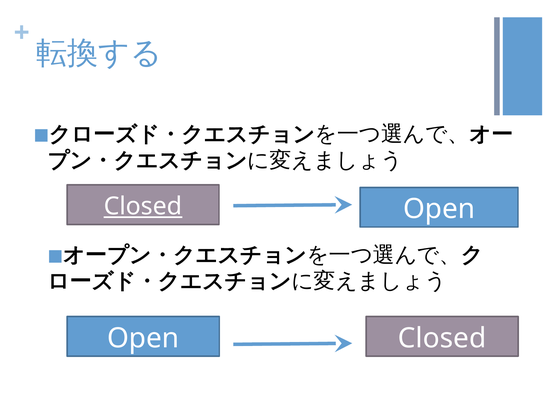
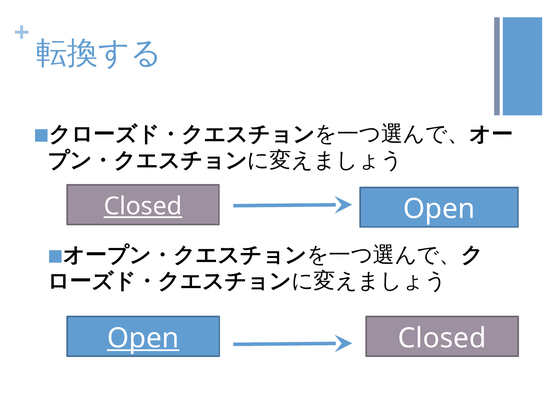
Open at (143, 338) underline: none -> present
